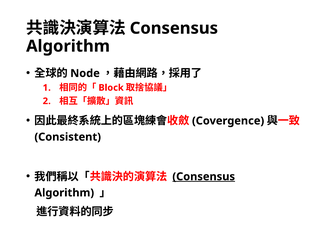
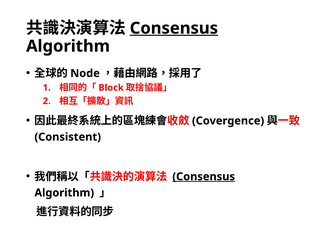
Consensus at (174, 28) underline: none -> present
